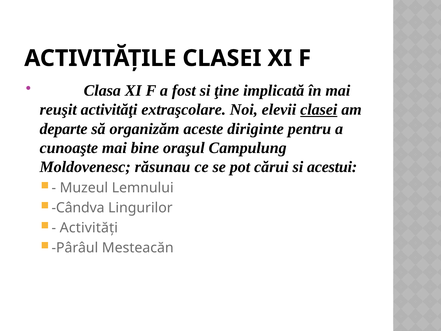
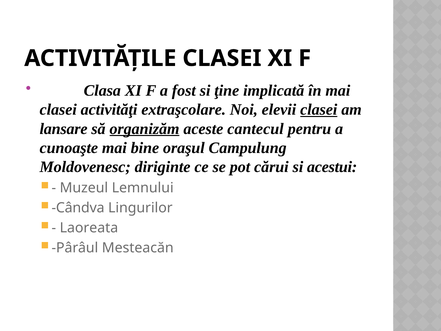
reuşit at (58, 110): reuşit -> clasei
departe: departe -> lansare
organizăm underline: none -> present
diriginte: diriginte -> cantecul
răsunau: răsunau -> diriginte
Activităţi at (89, 228): Activităţi -> Laoreata
